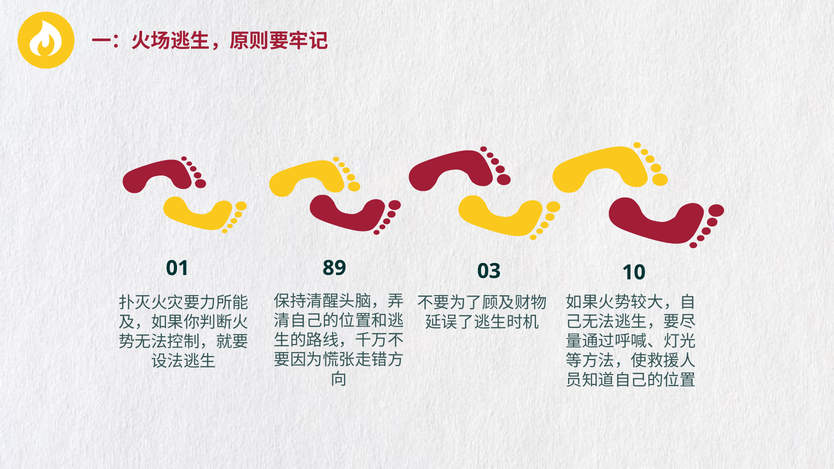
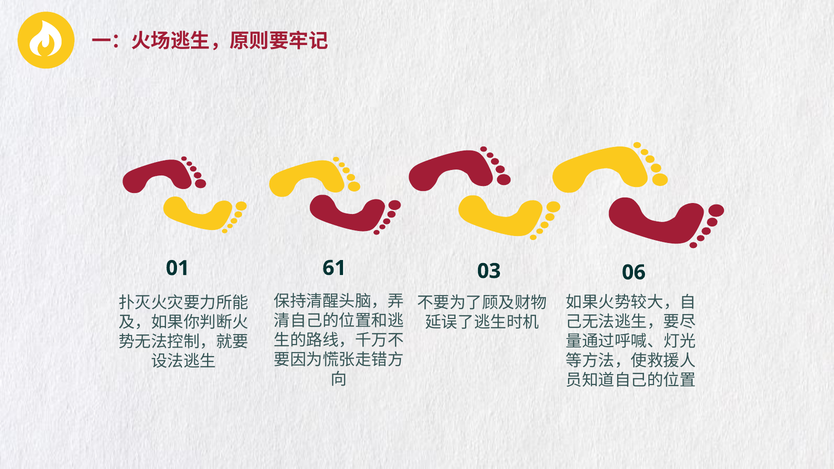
89: 89 -> 61
10: 10 -> 06
